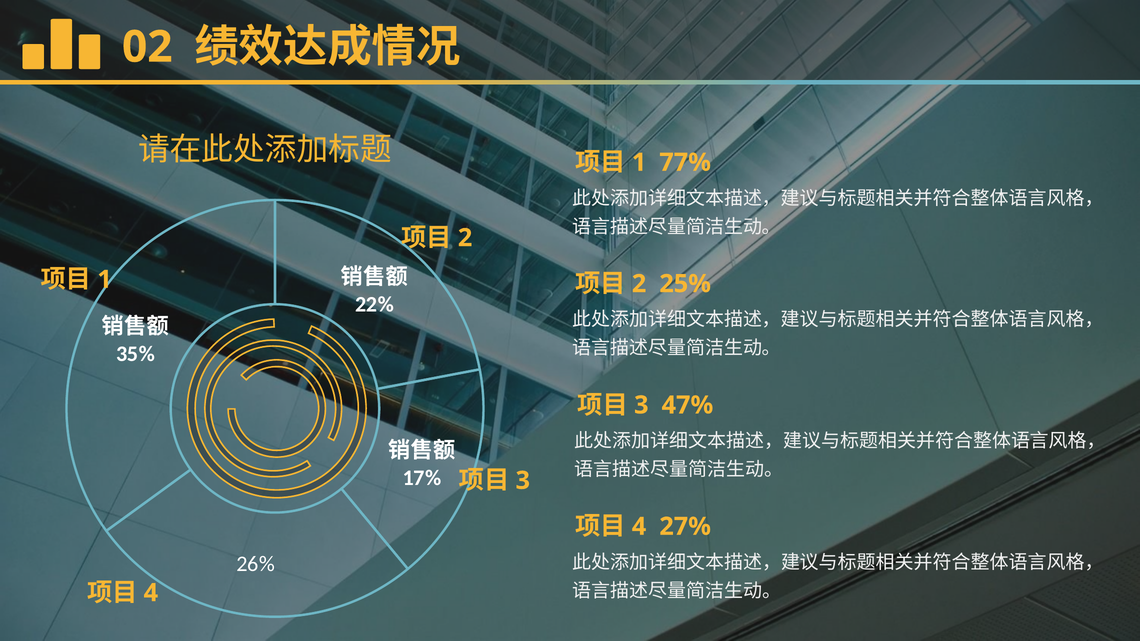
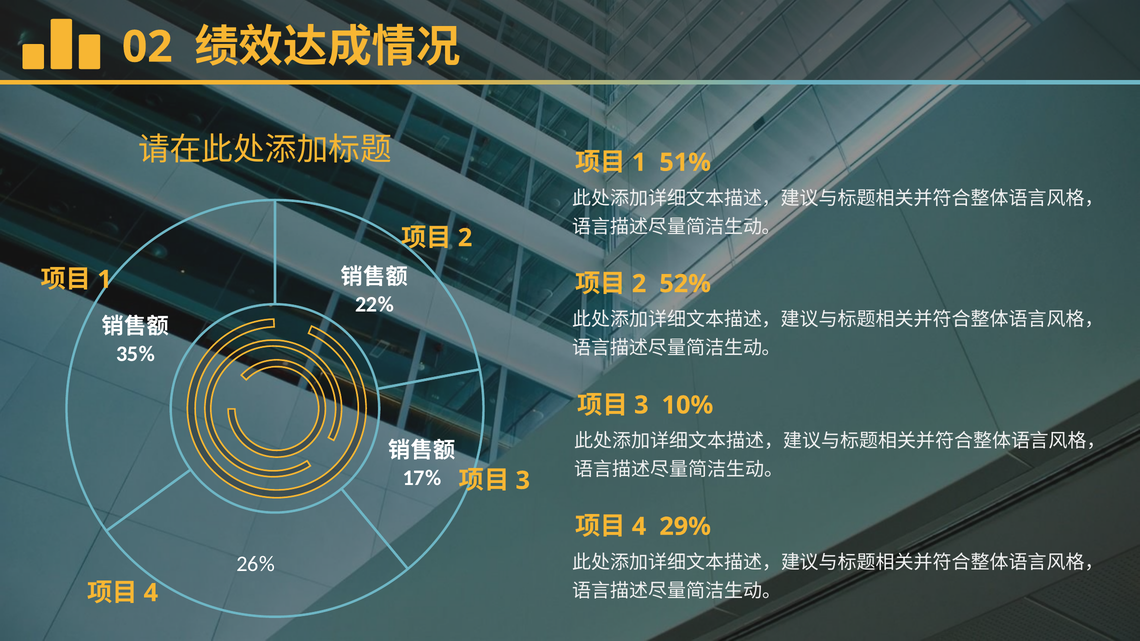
77%: 77% -> 51%
25%: 25% -> 52%
47%: 47% -> 10%
27%: 27% -> 29%
